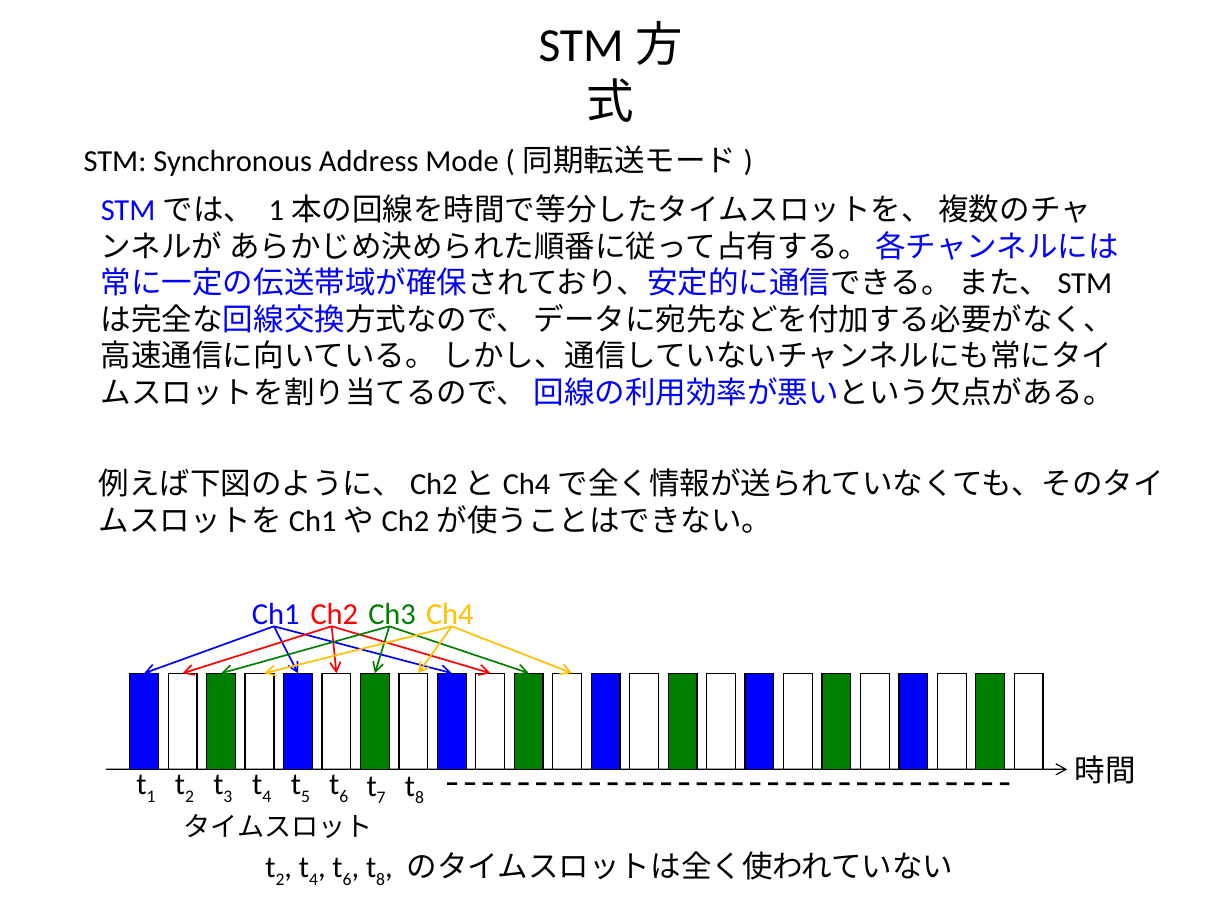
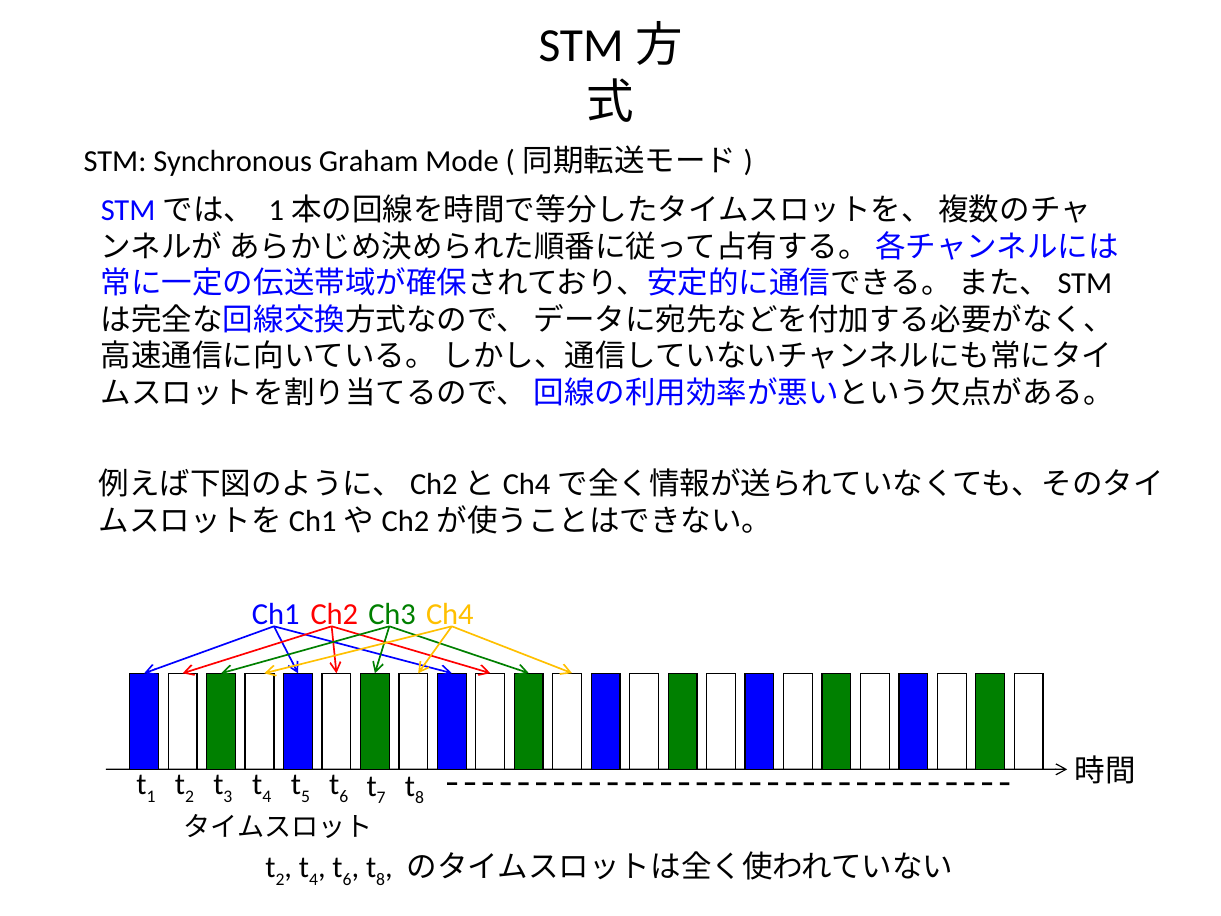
Address: Address -> Graham
